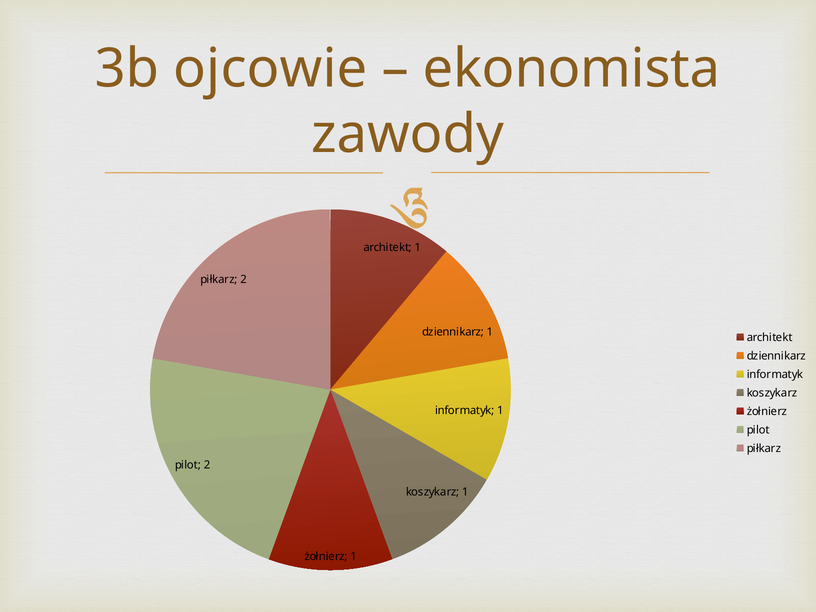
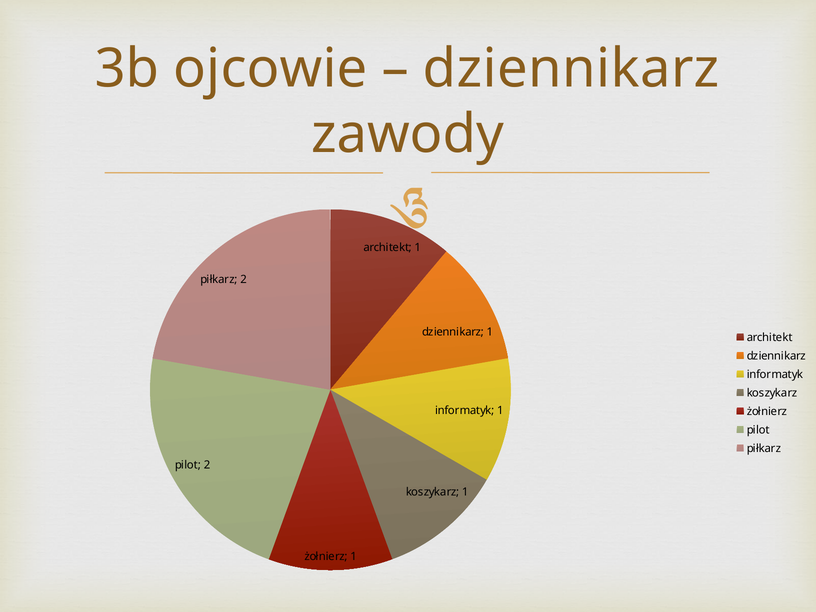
ekonomista at (572, 69): ekonomista -> dziennikarz
